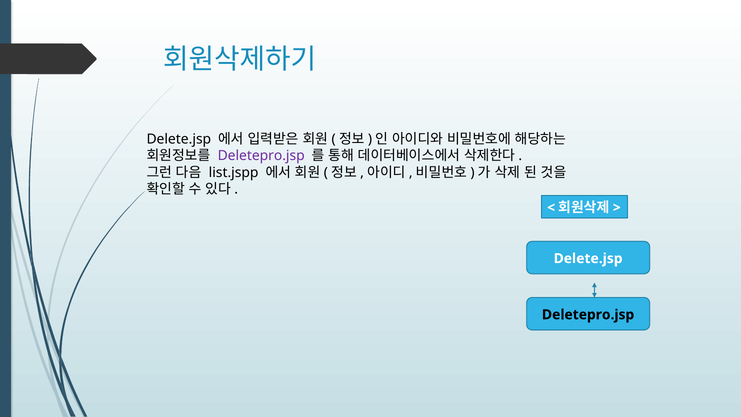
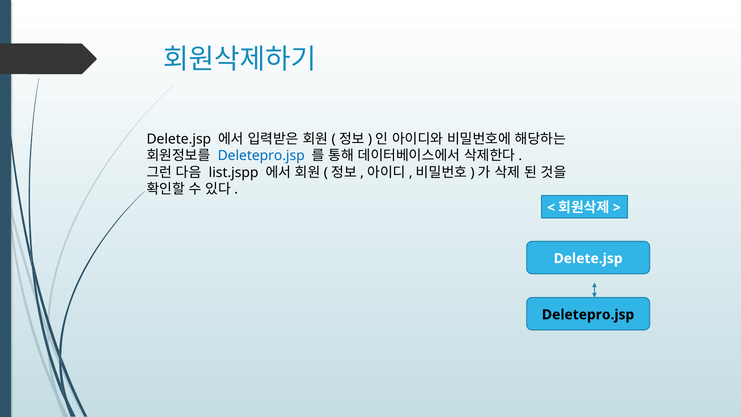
Deletepro.jsp at (261, 156) colour: purple -> blue
